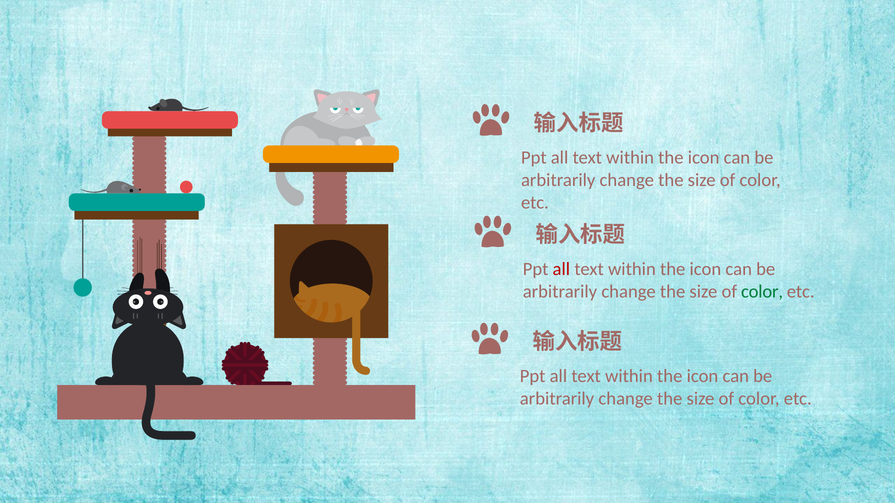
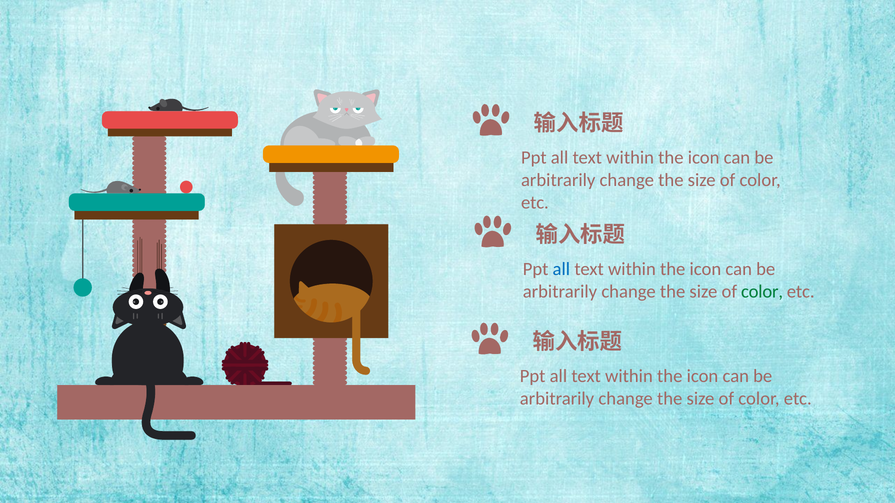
all at (561, 269) colour: red -> blue
